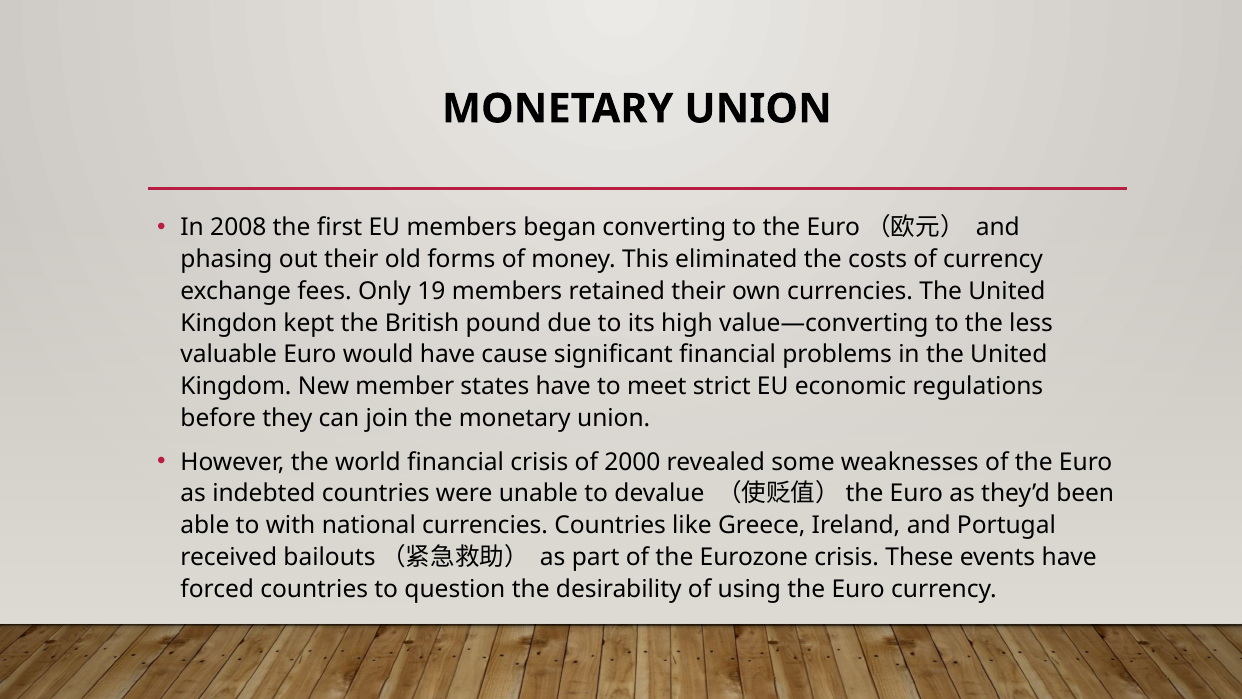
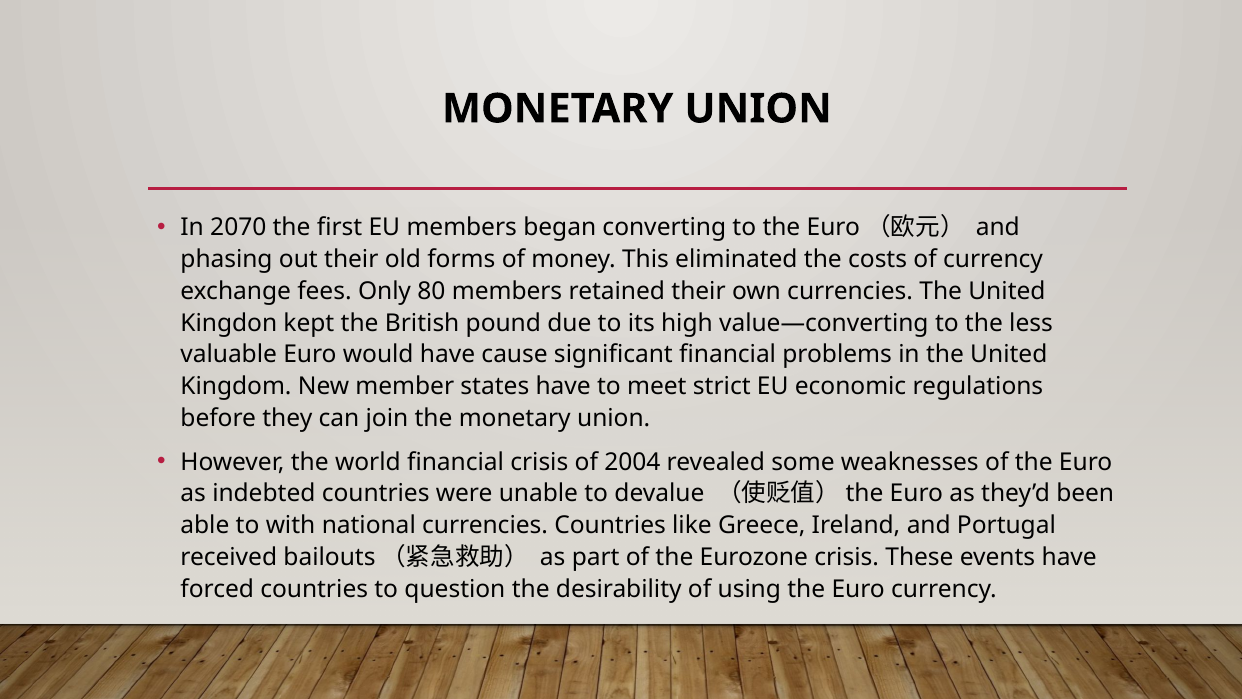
2008: 2008 -> 2070
19: 19 -> 80
2000: 2000 -> 2004
